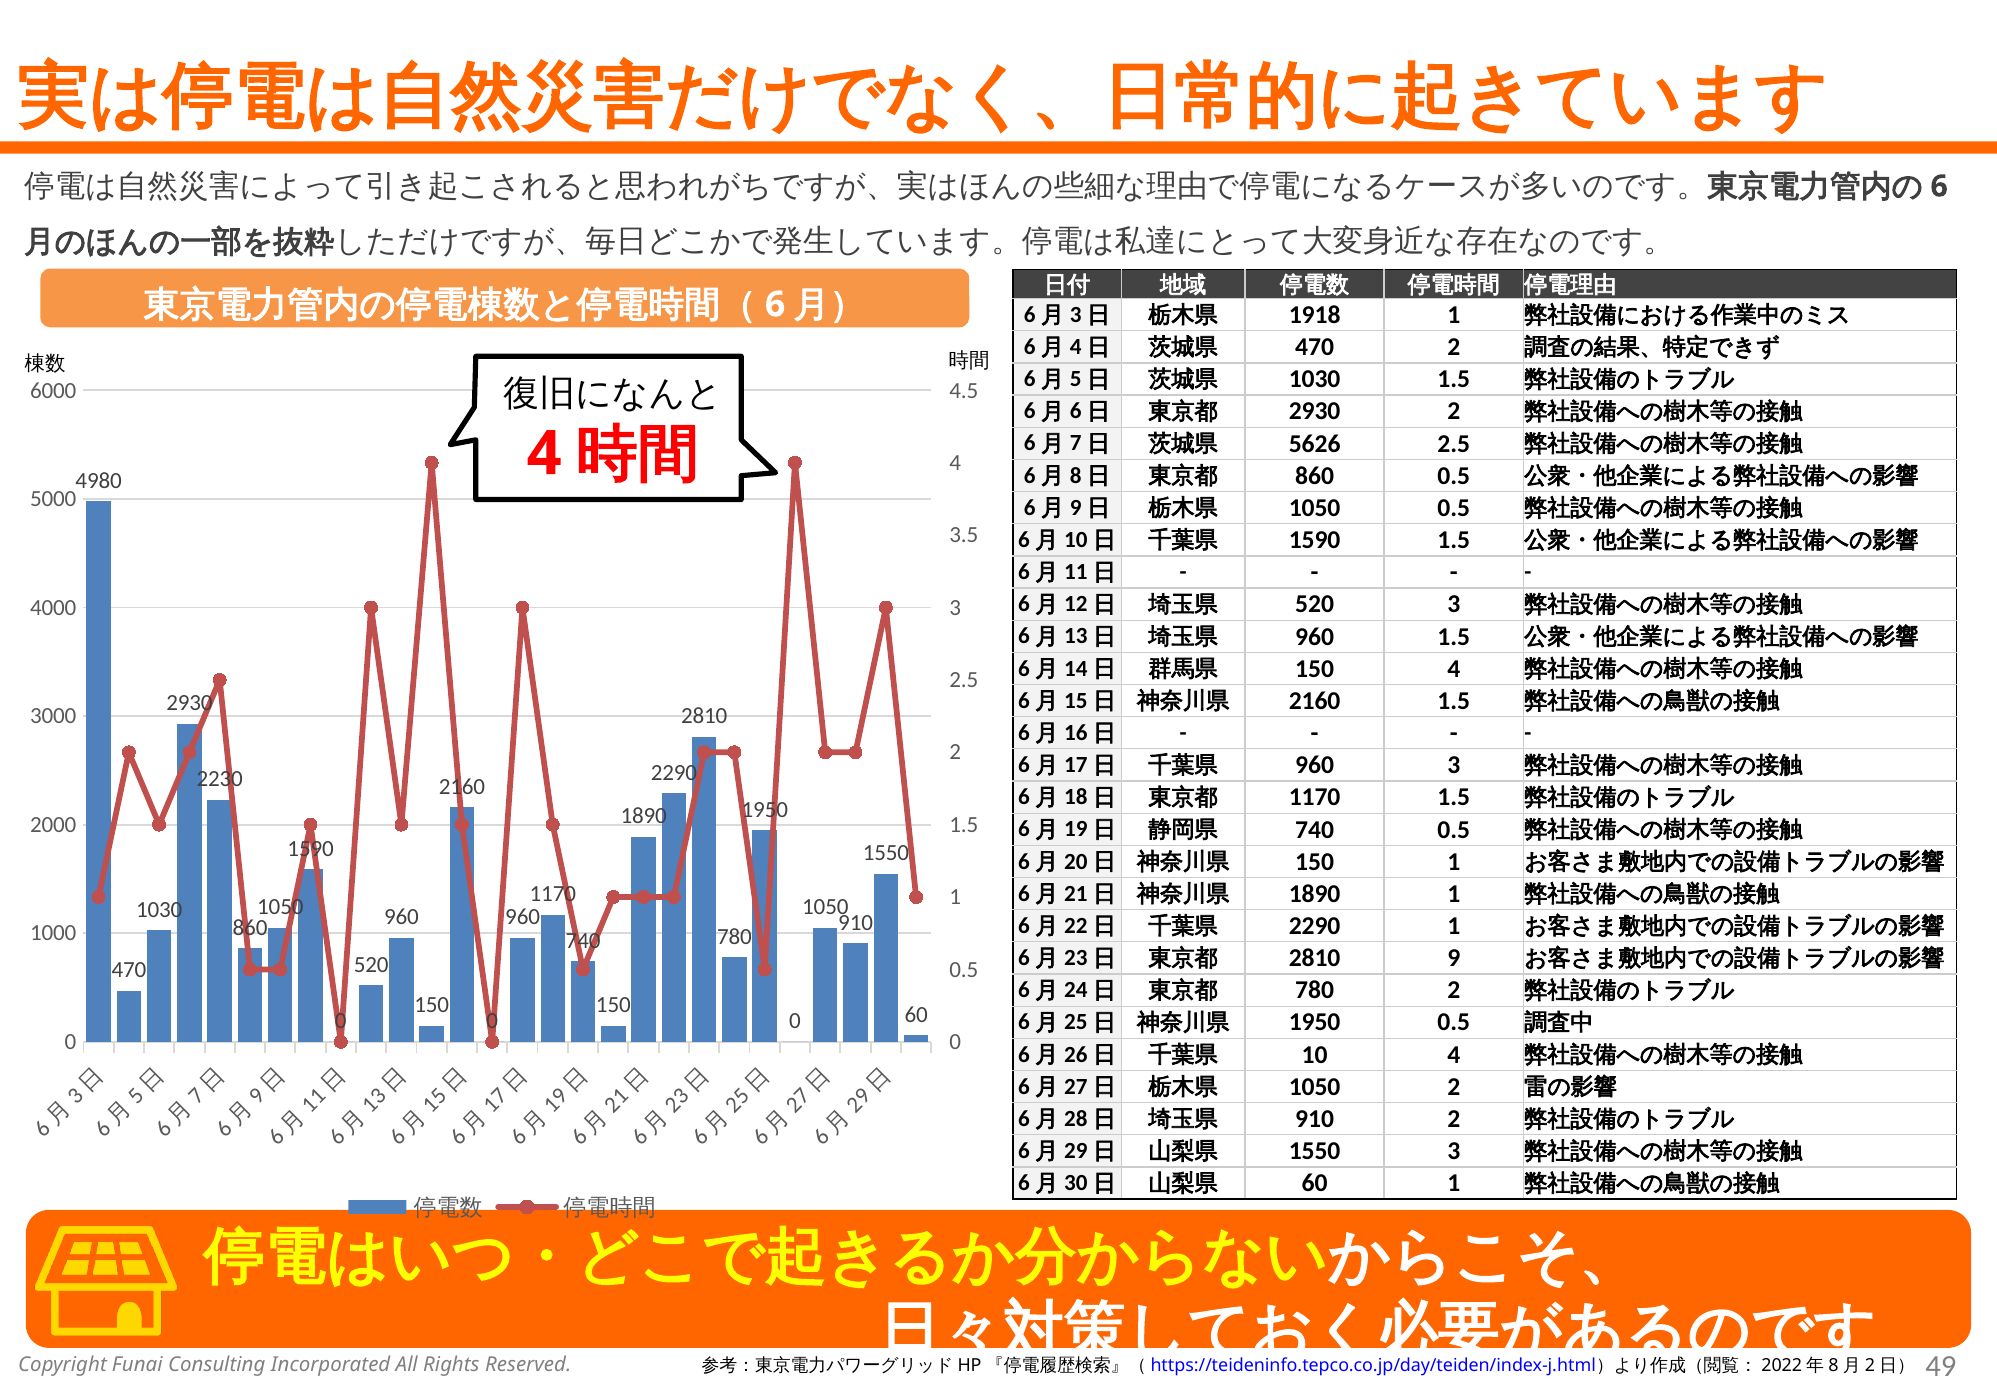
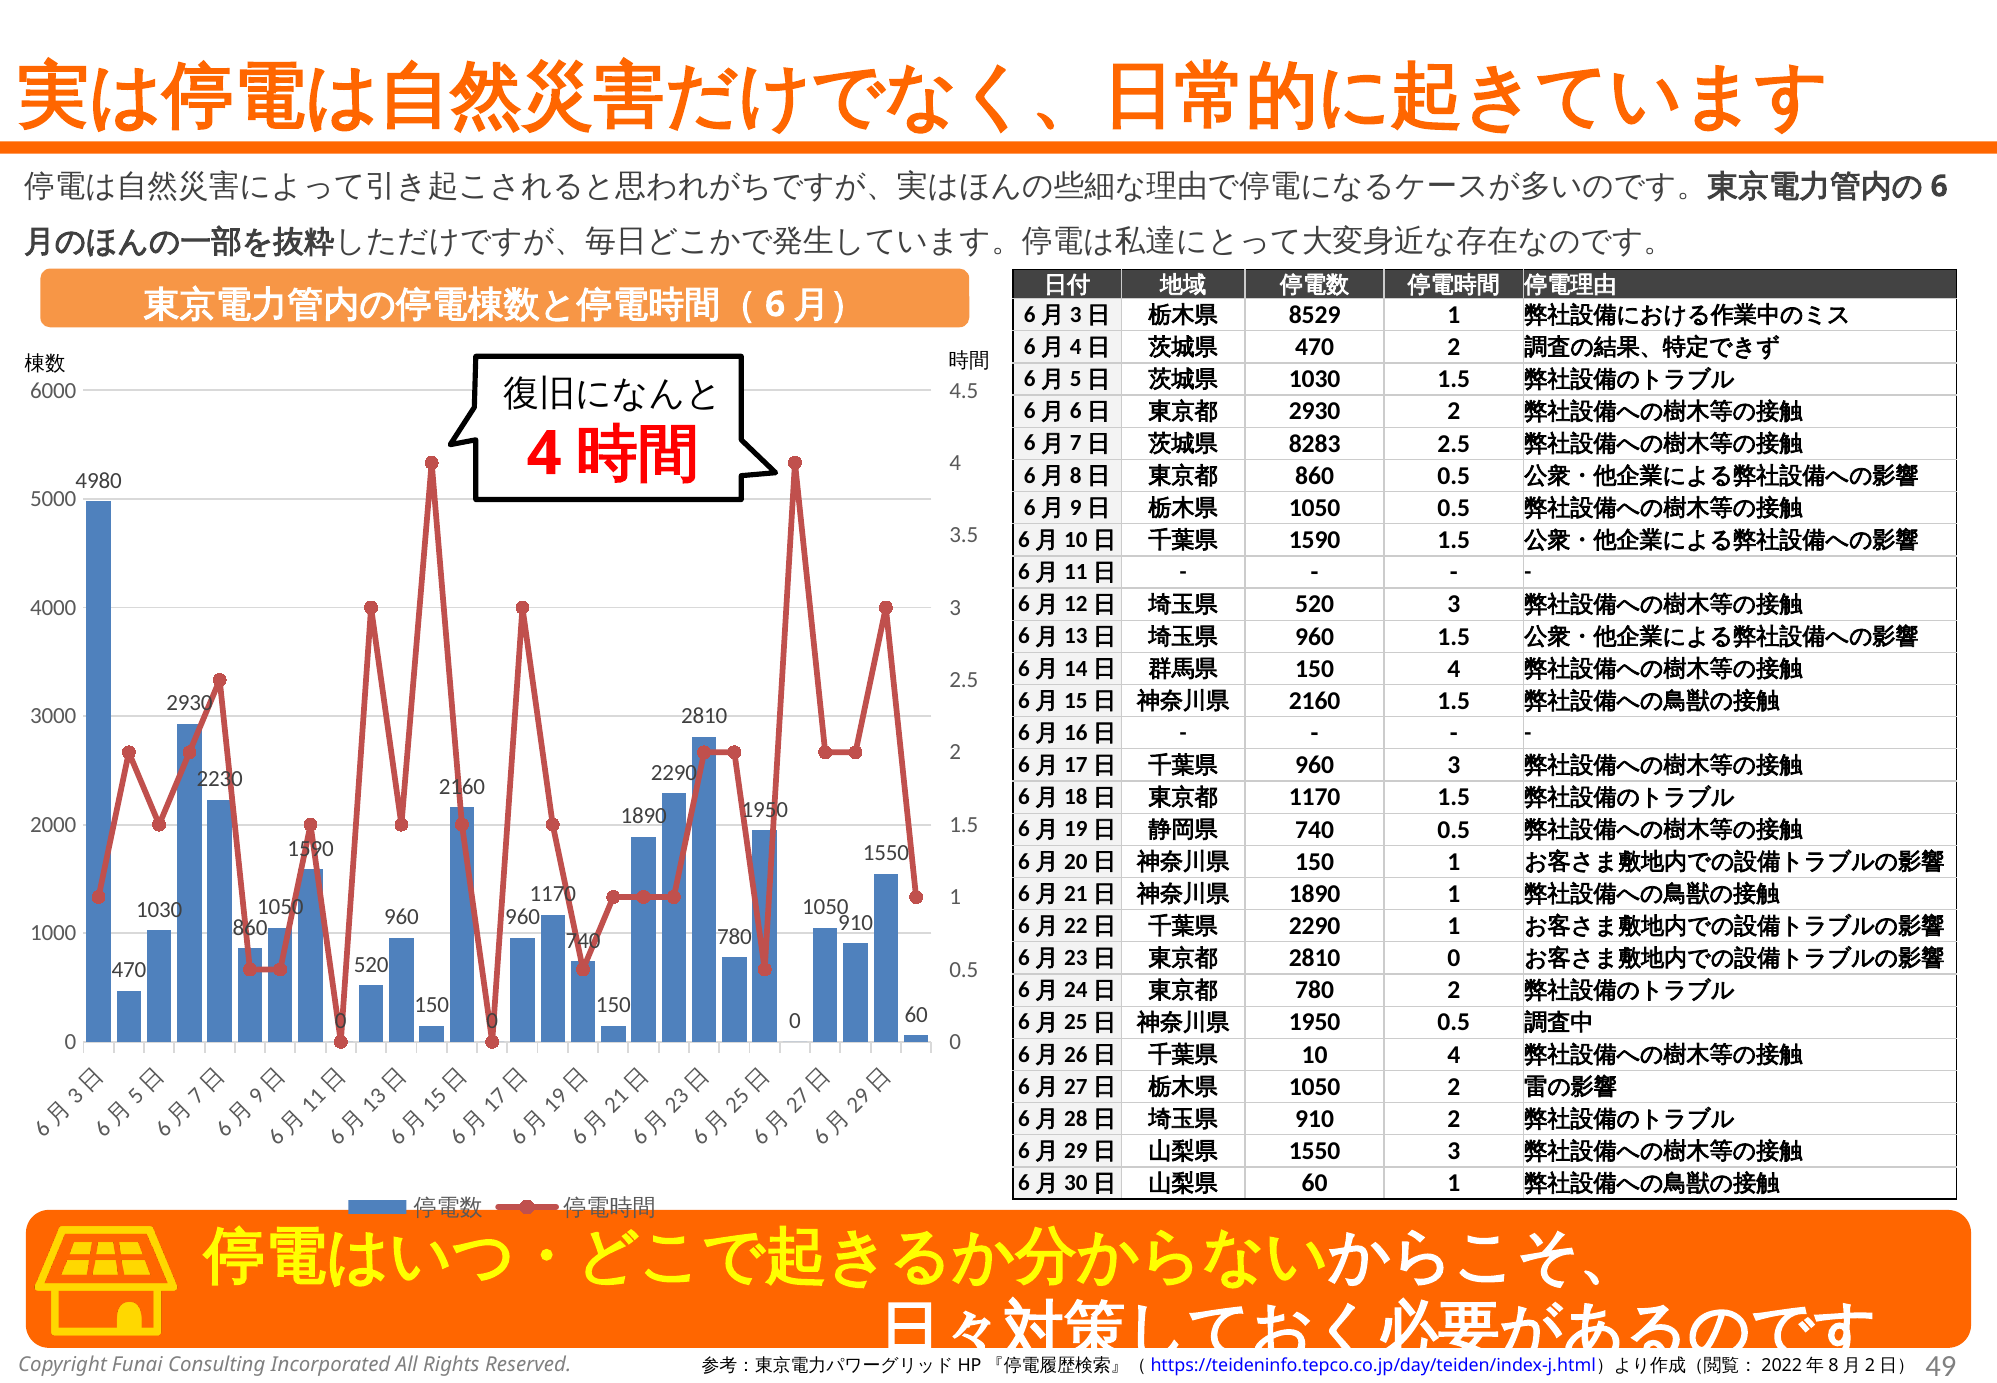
1918: 1918 -> 8529
5626: 5626 -> 8283
2810 9: 9 -> 0
